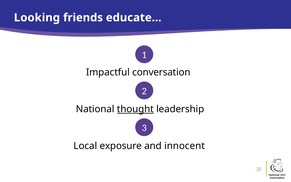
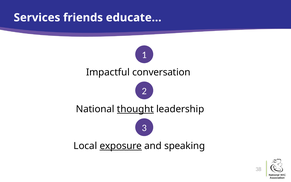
Looking: Looking -> Services
exposure underline: none -> present
innocent: innocent -> speaking
